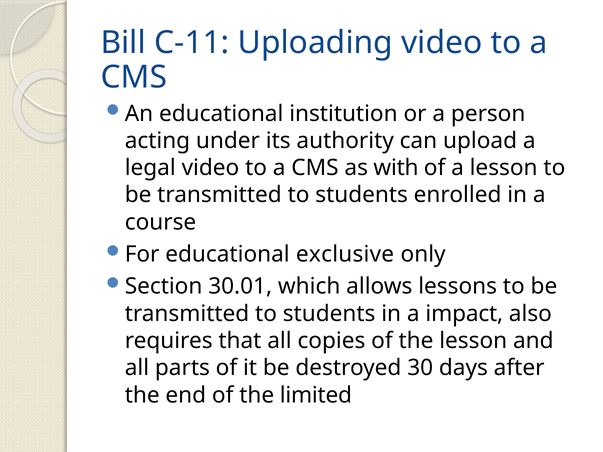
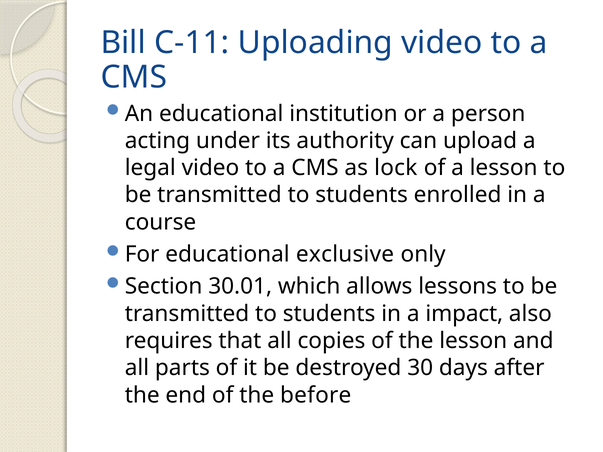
with: with -> lock
limited: limited -> before
